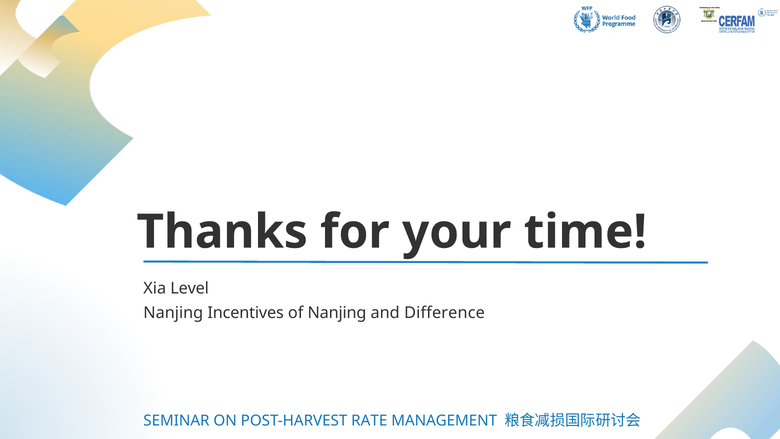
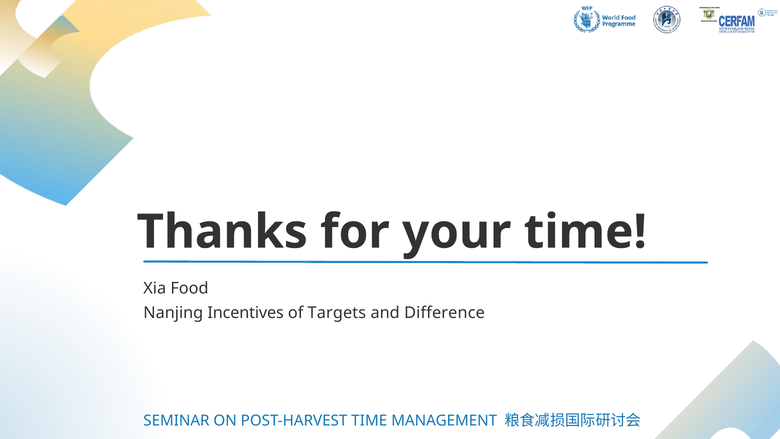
Level: Level -> Food
of Nanjing: Nanjing -> Targets
POST-HARVEST RATE: RATE -> TIME
